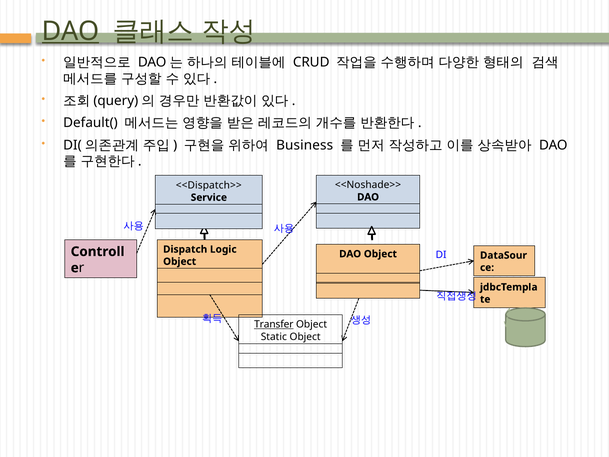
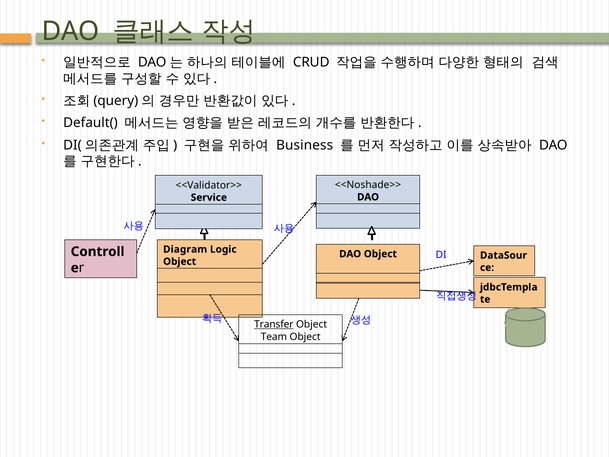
DAO at (71, 31) underline: present -> none
<<Dispatch>>: <<Dispatch>> -> <<Validator>>
Dispatch: Dispatch -> Diagram
Static: Static -> Team
